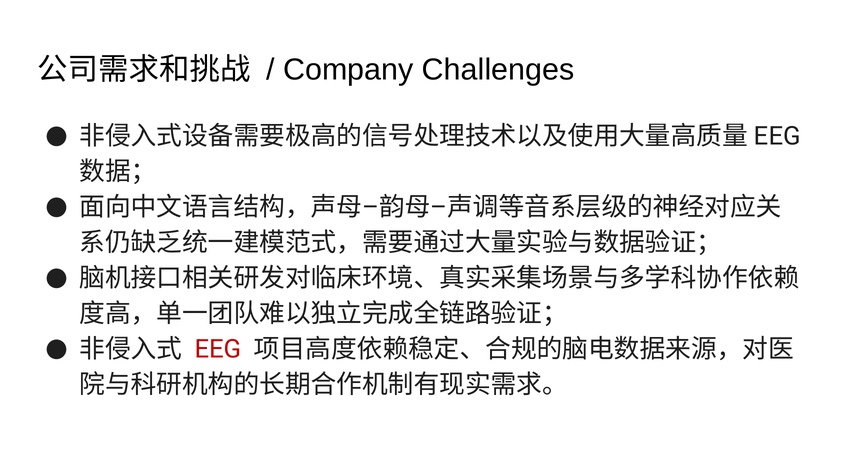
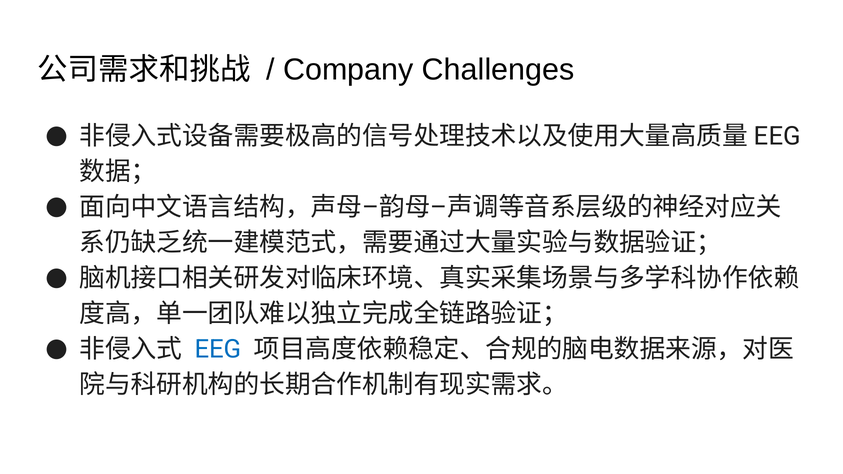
EEG colour: red -> blue
